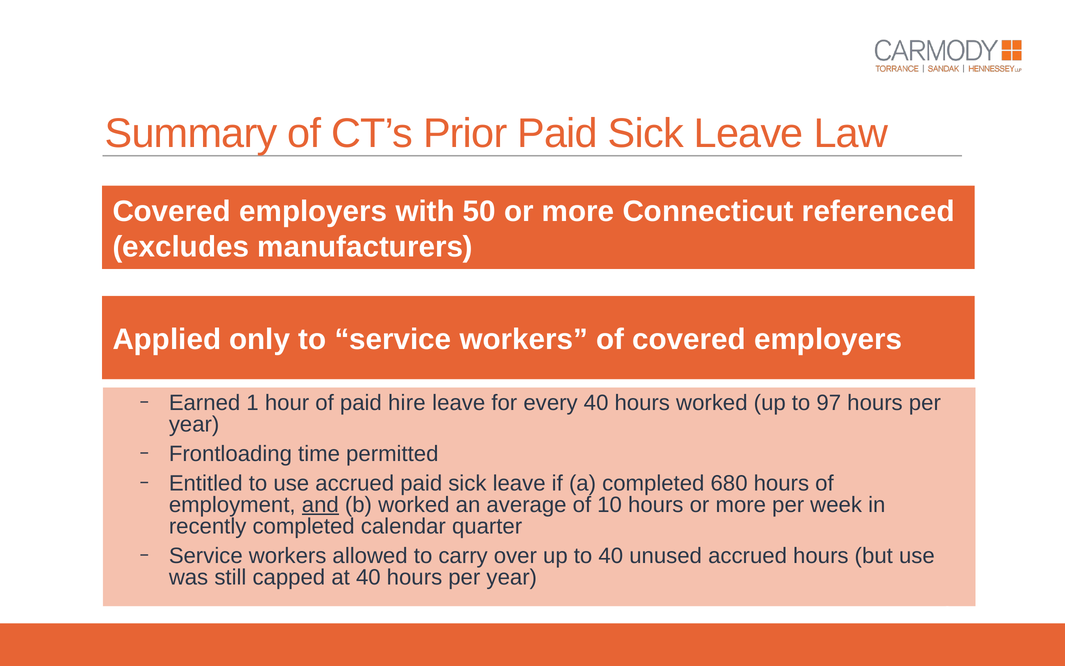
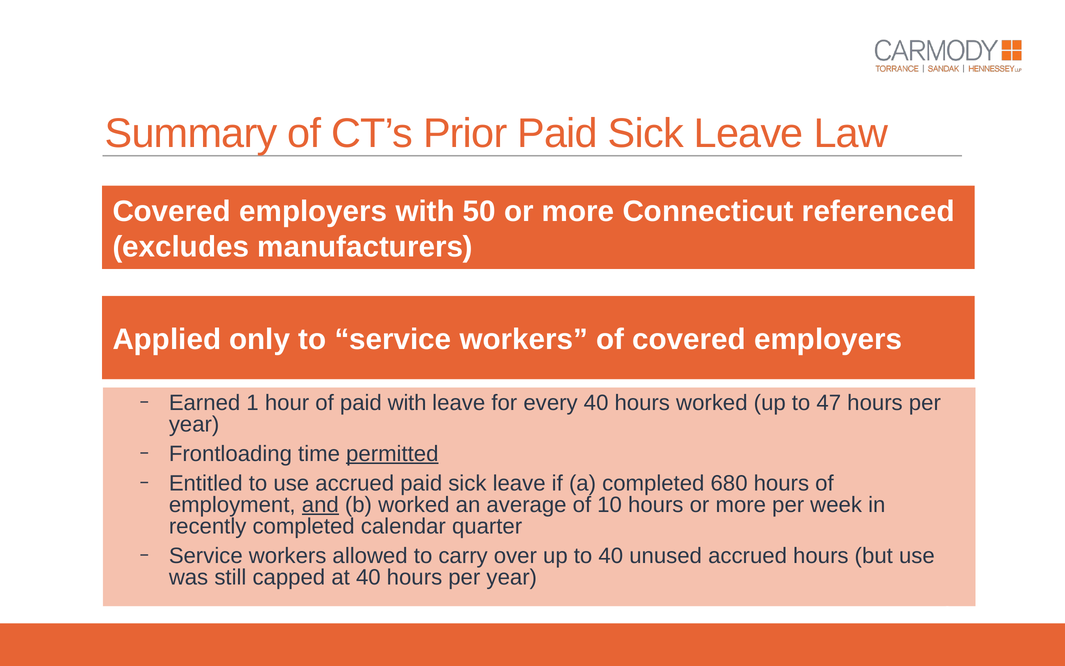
paid hire: hire -> with
97: 97 -> 47
permitted underline: none -> present
